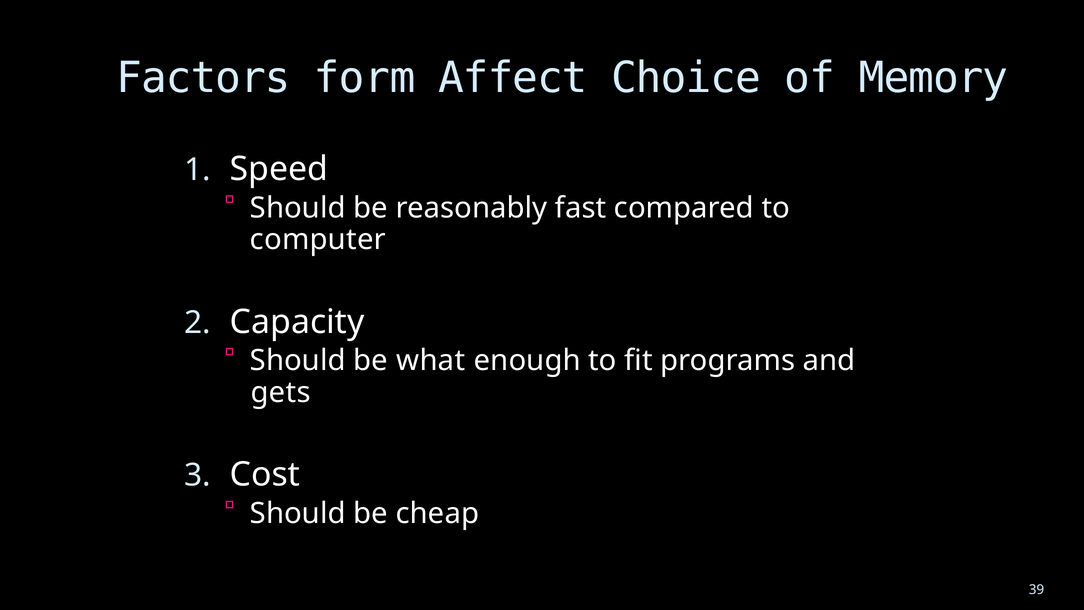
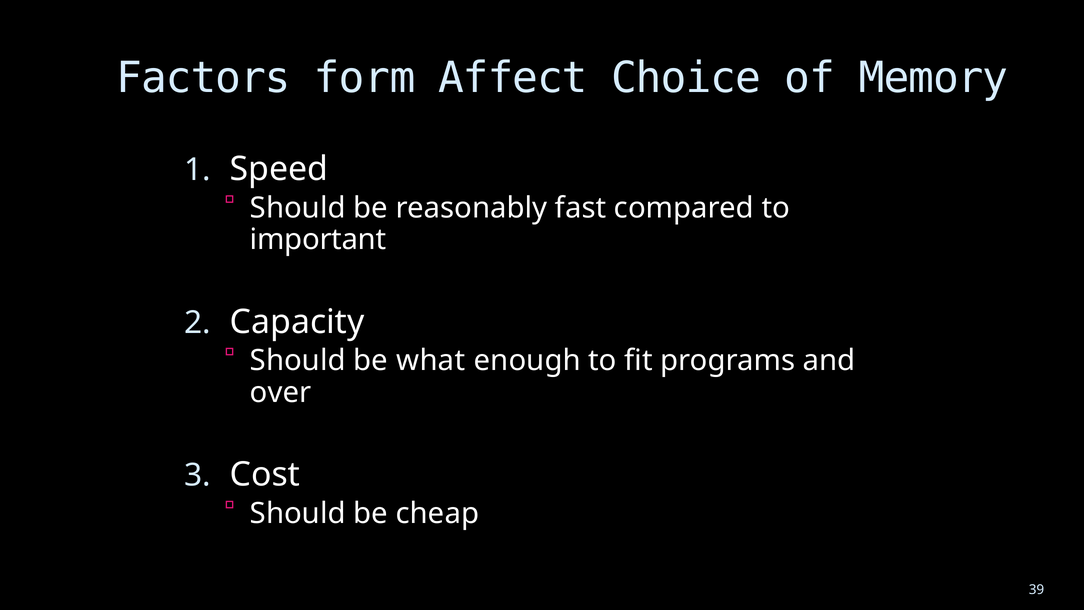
computer: computer -> important
gets: gets -> over
